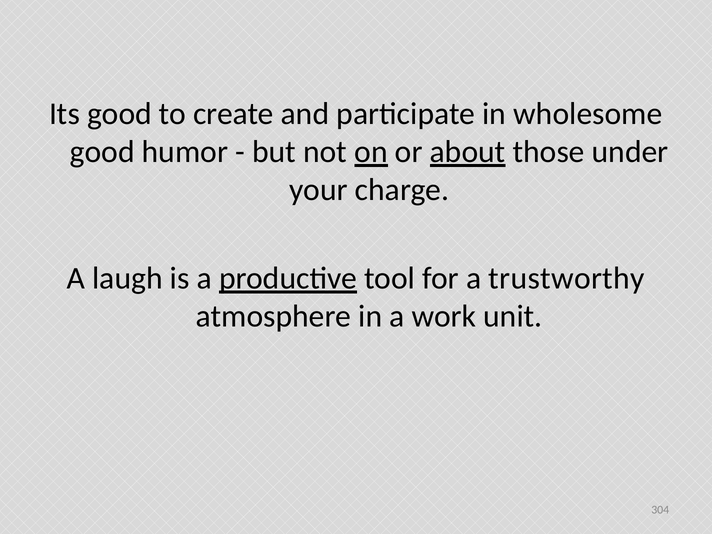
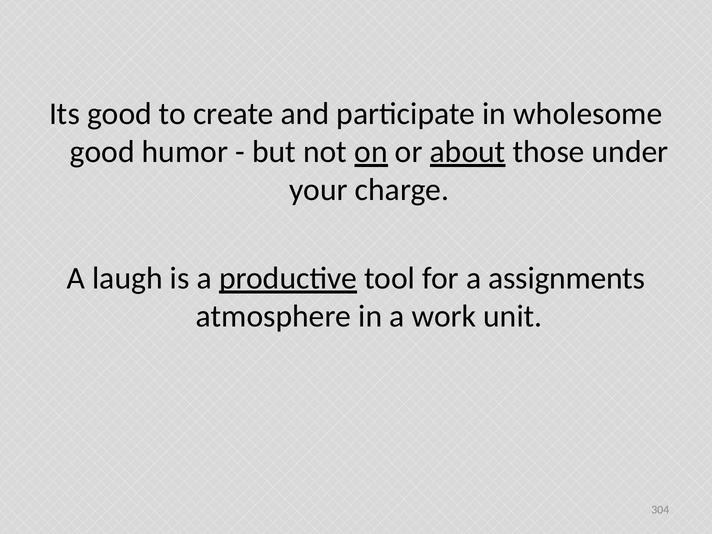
trustworthy: trustworthy -> assignments
